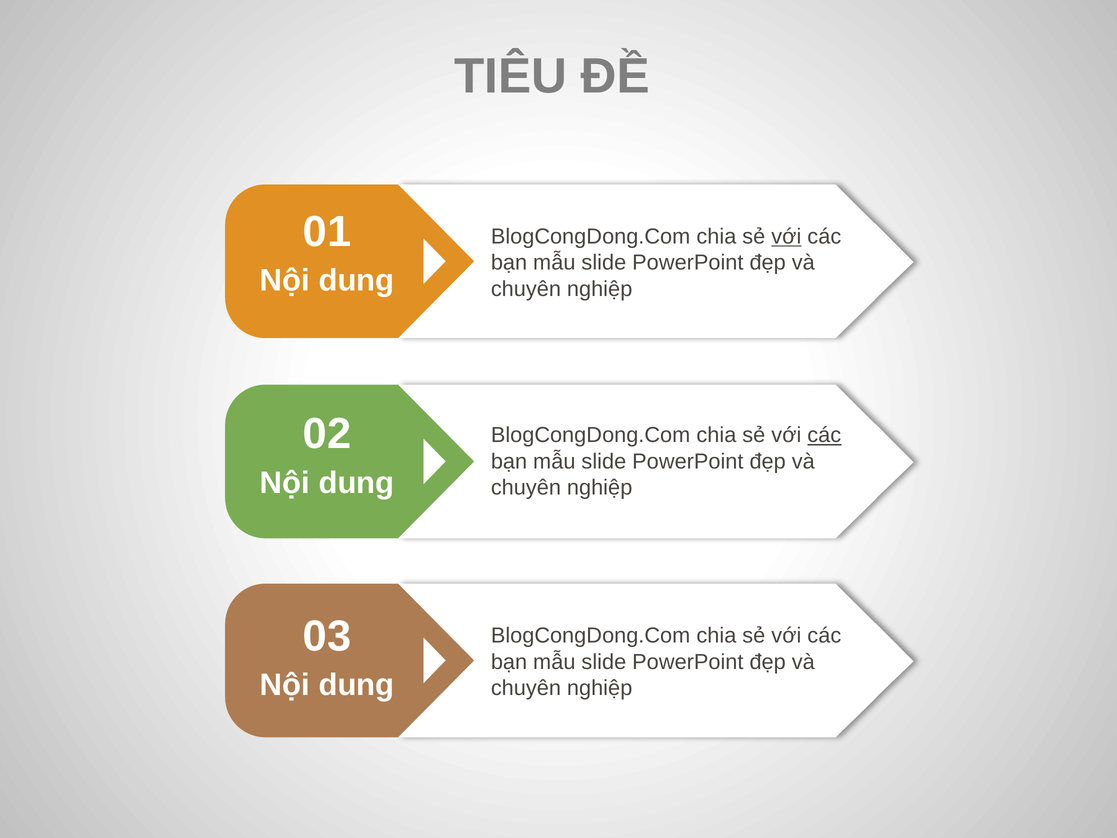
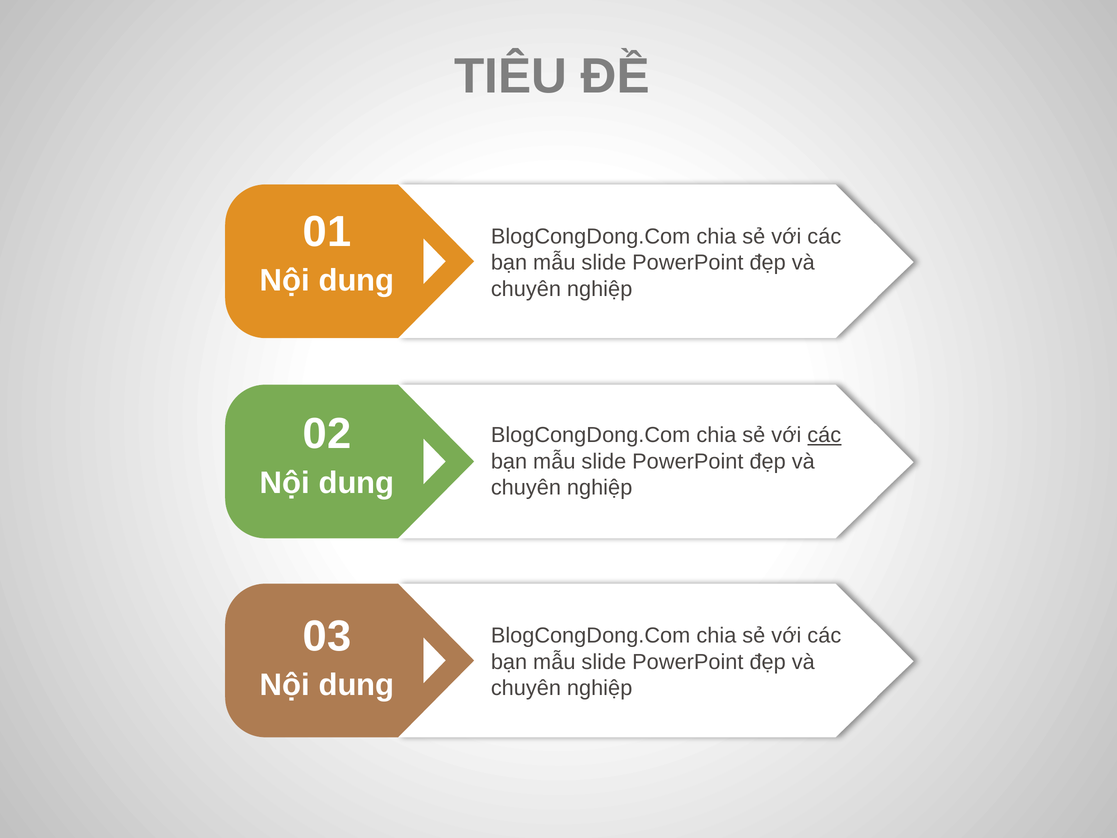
với at (786, 237) underline: present -> none
